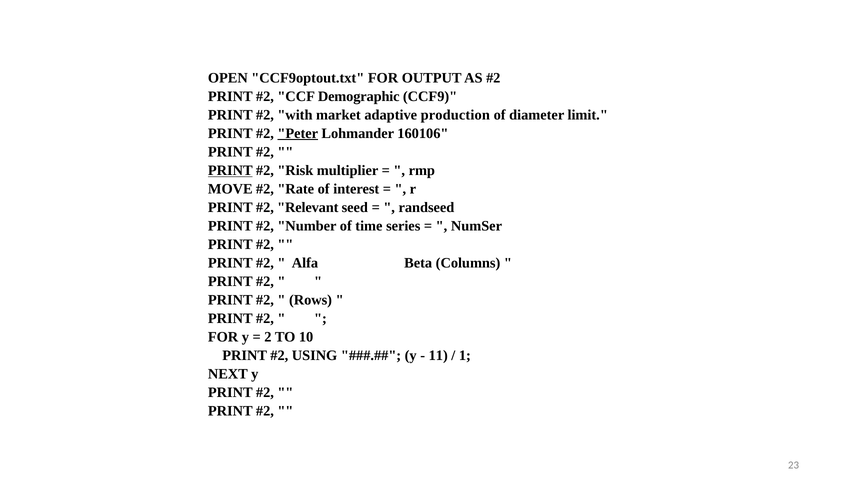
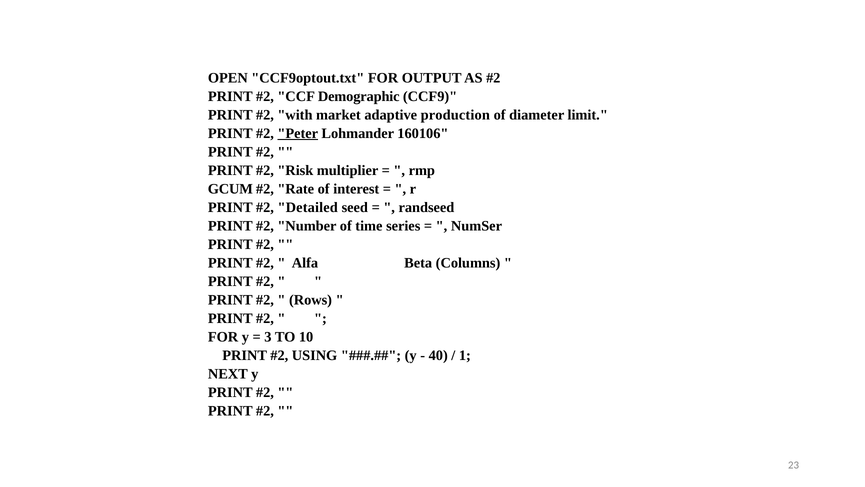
PRINT at (230, 170) underline: present -> none
MOVE: MOVE -> GCUM
Relevant: Relevant -> Detailed
2: 2 -> 3
11: 11 -> 40
